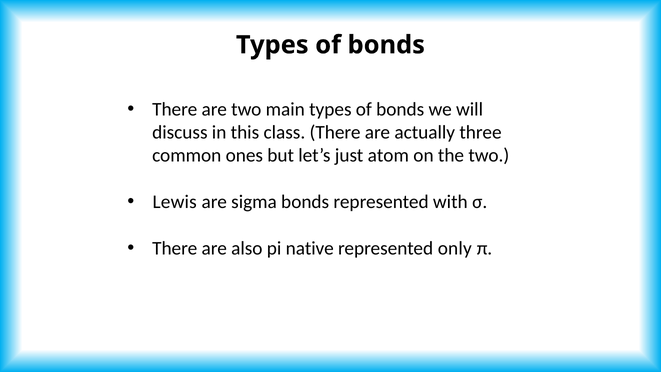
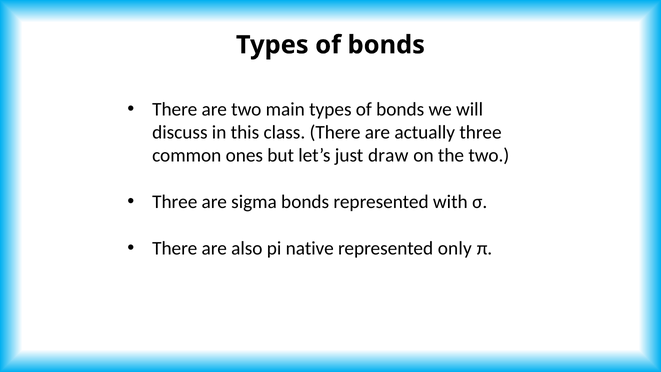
atom: atom -> draw
Lewis at (175, 202): Lewis -> Three
